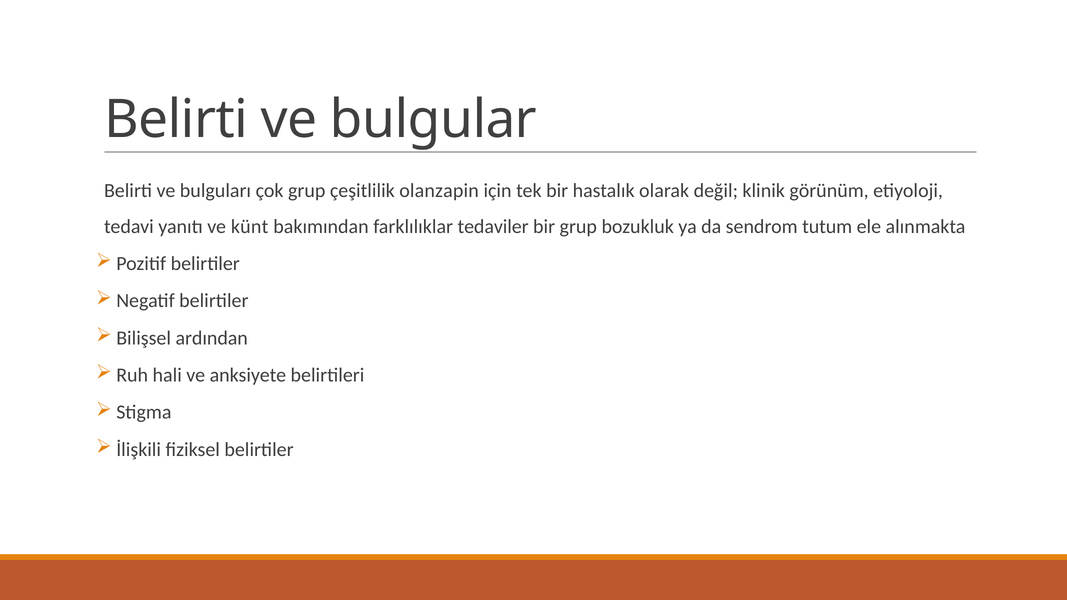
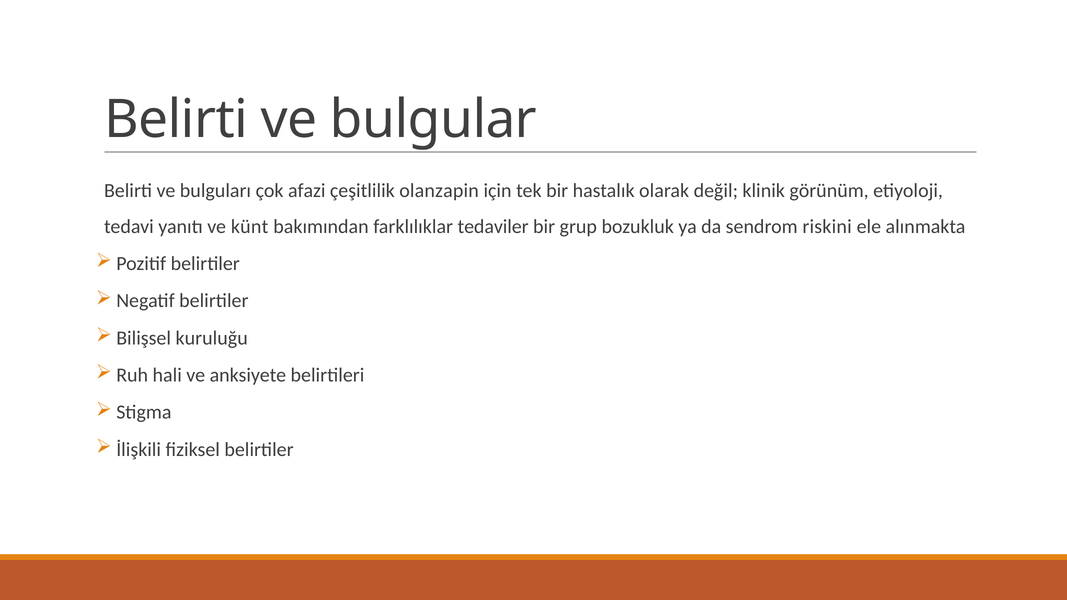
çok grup: grup -> afazi
tutum: tutum -> riskini
ardından: ardından -> kuruluğu
